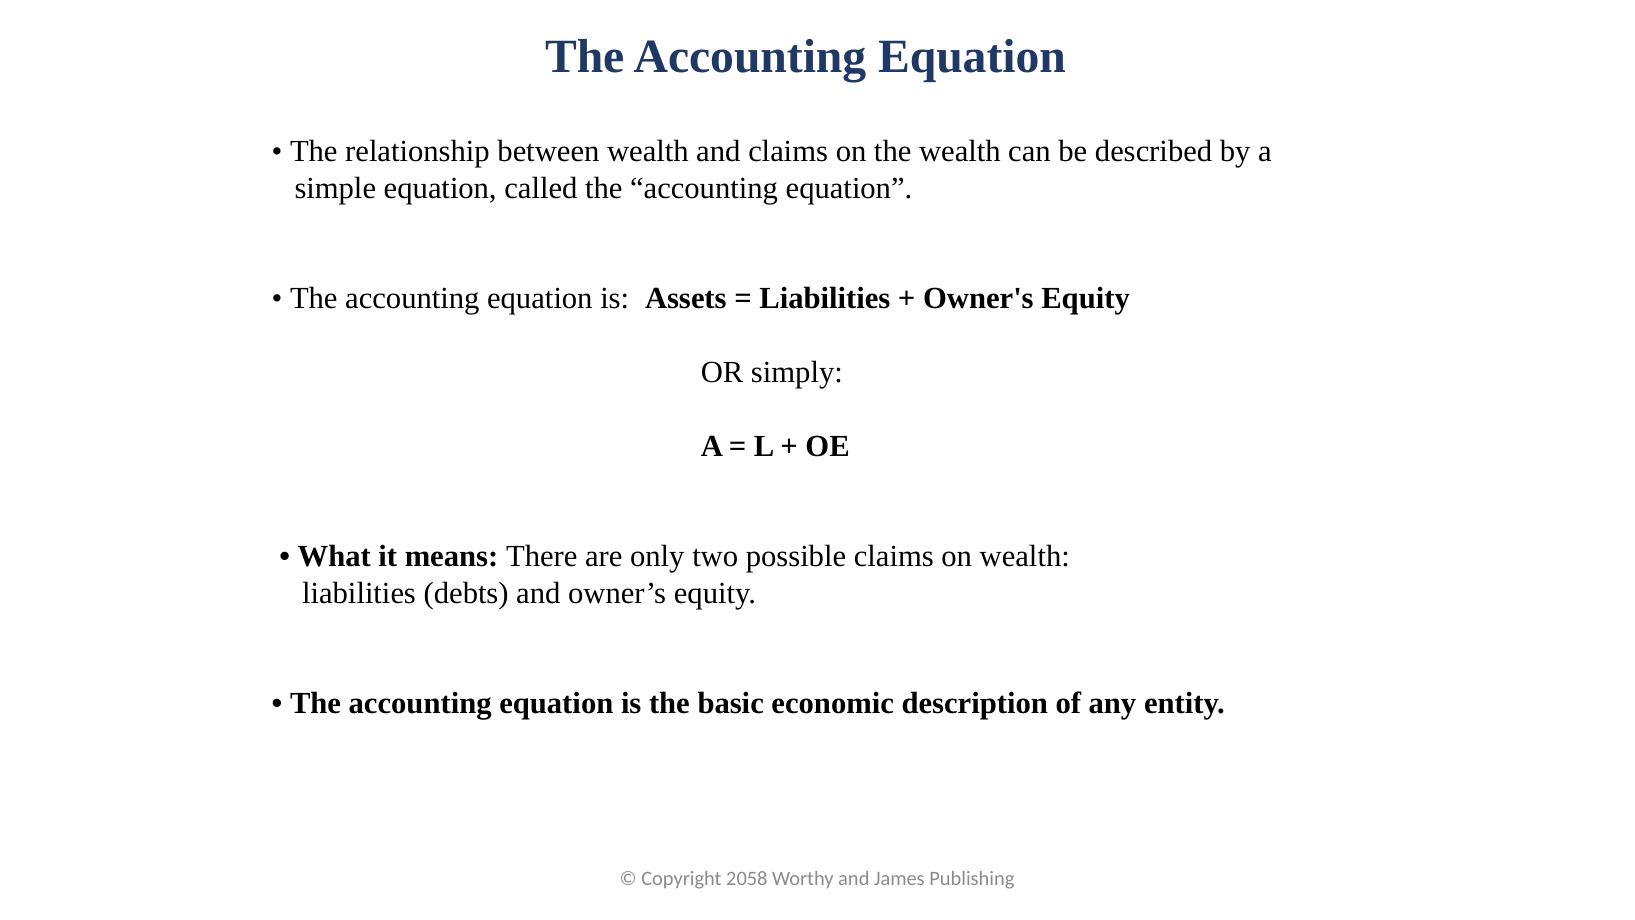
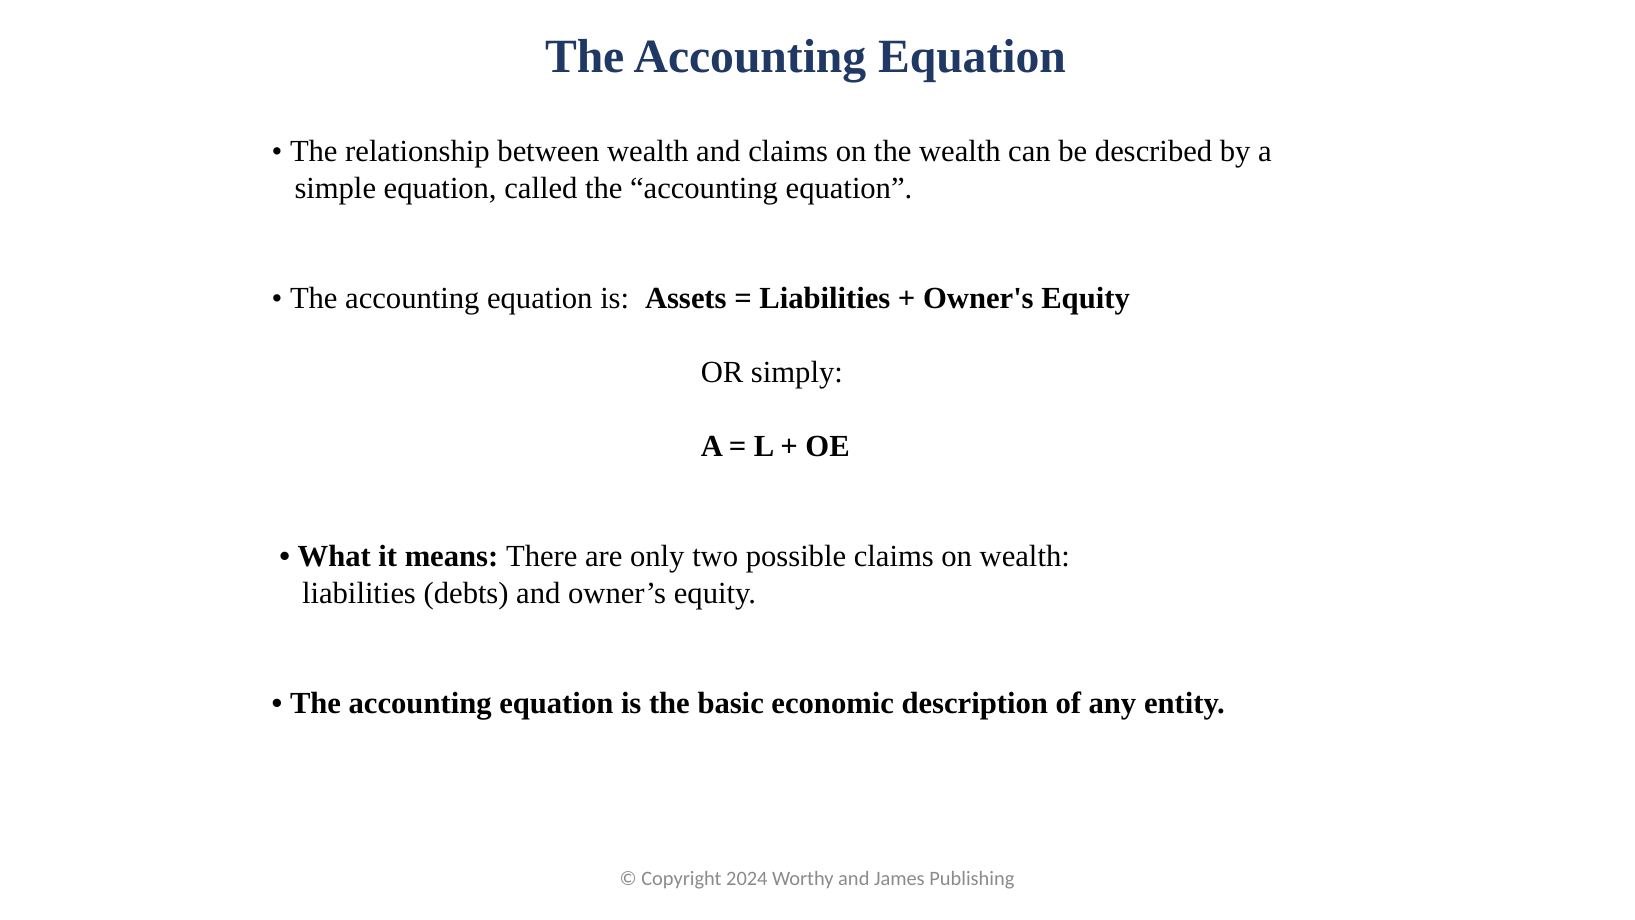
2058: 2058 -> 2024
